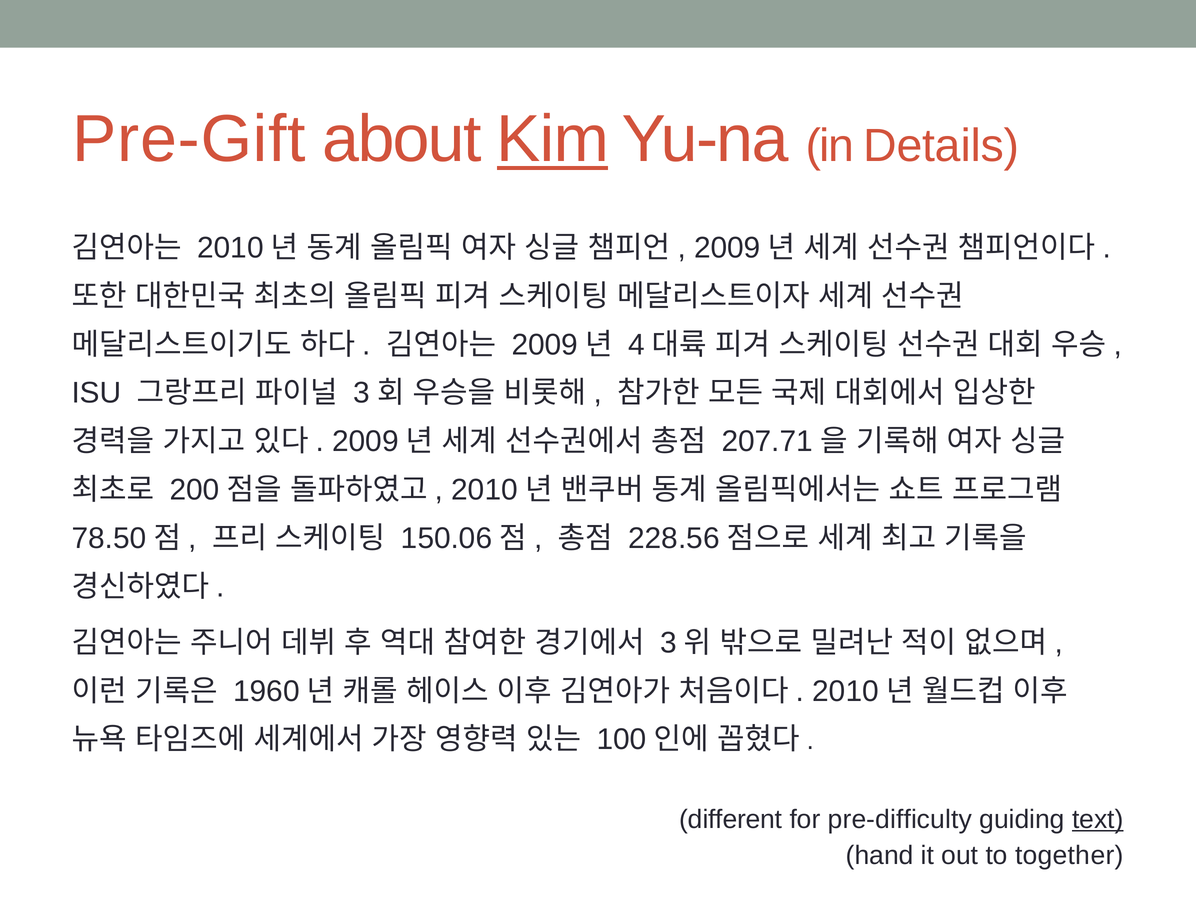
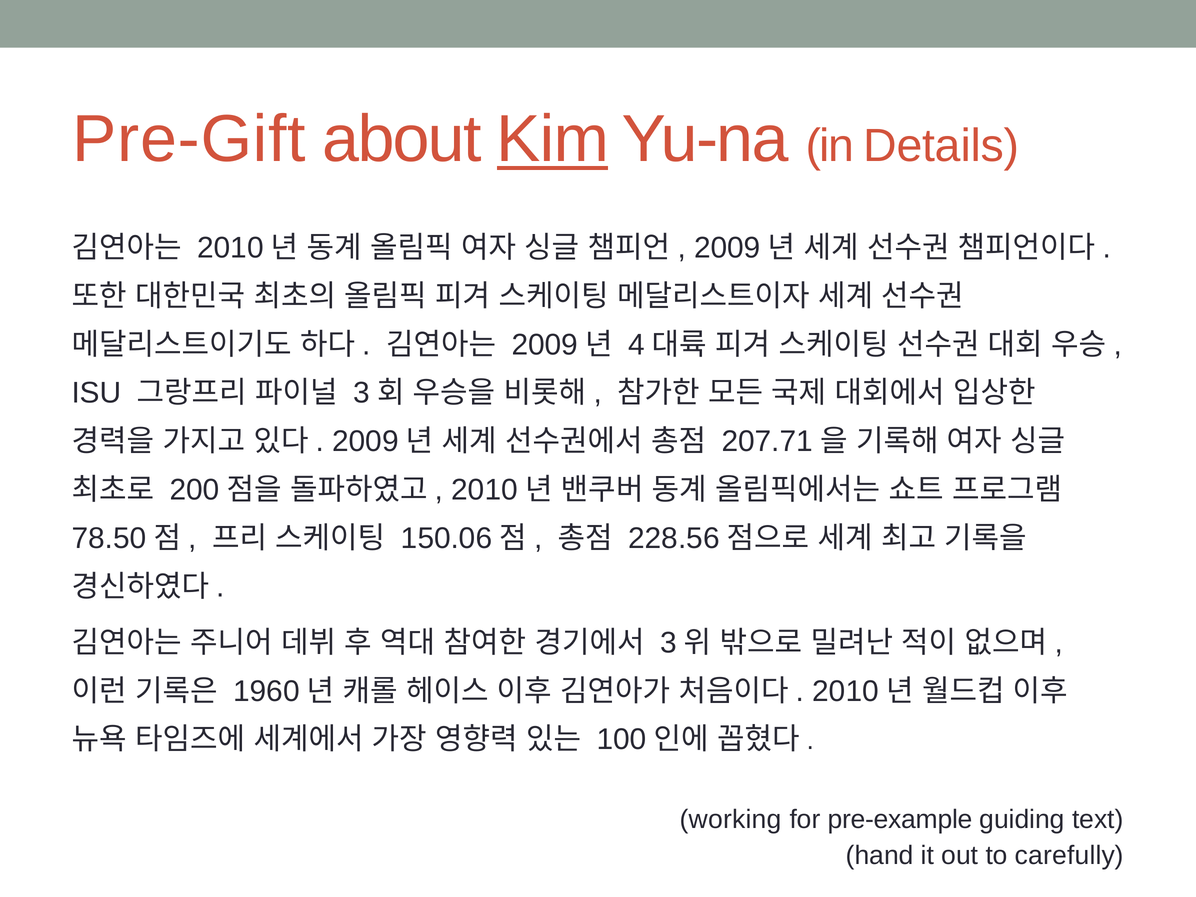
different: different -> working
pre-difficulty: pre-difficulty -> pre-example
text underline: present -> none
together: together -> carefully
